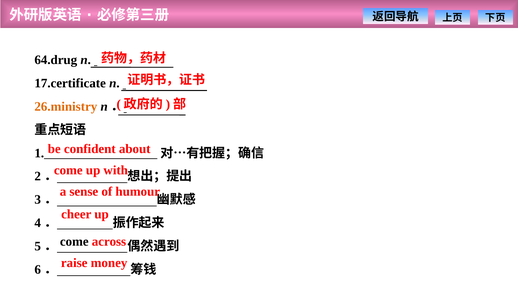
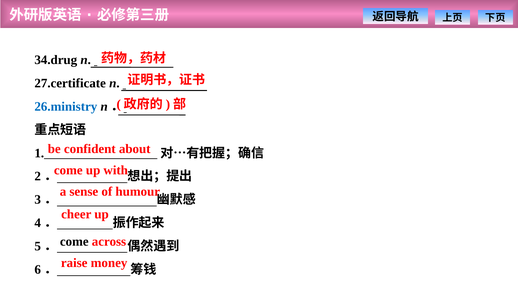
64.drug: 64.drug -> 34.drug
17.certificate: 17.certificate -> 27.certificate
26.ministry colour: orange -> blue
